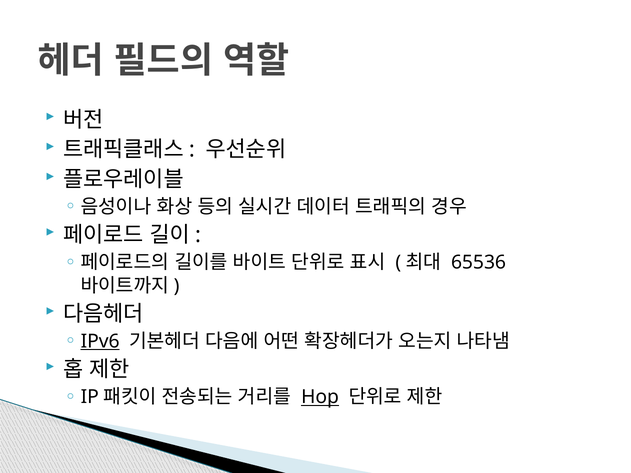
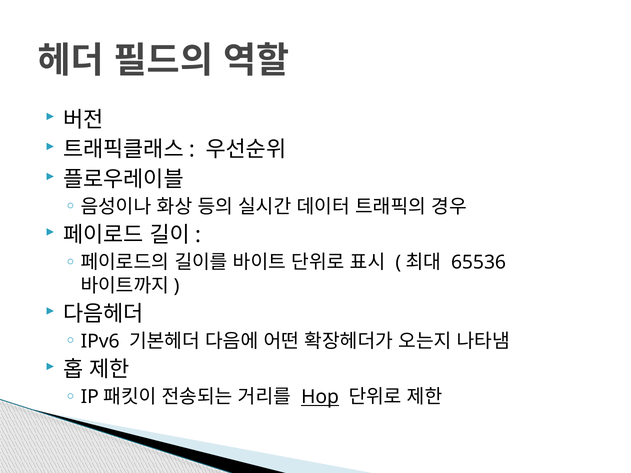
IPv6 underline: present -> none
